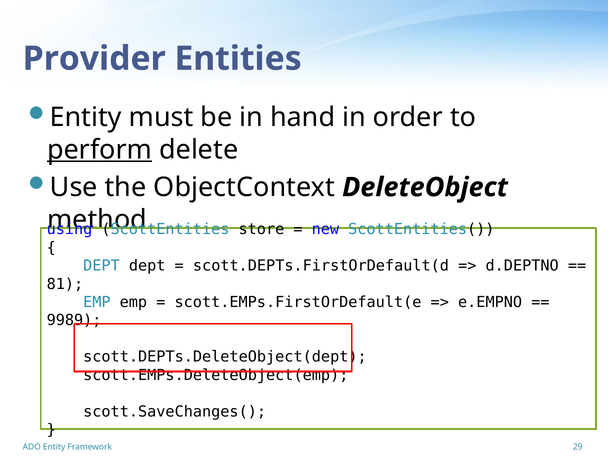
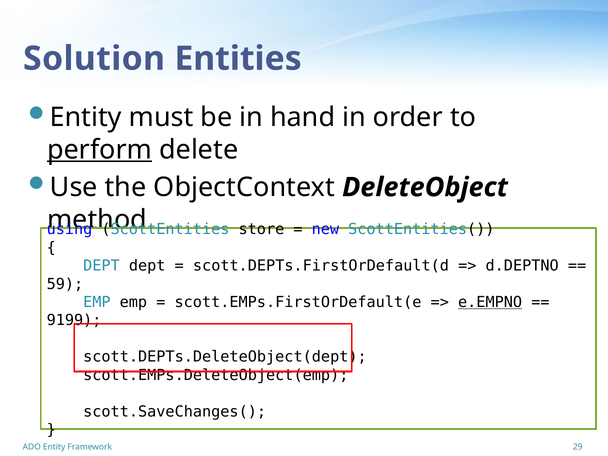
Provider: Provider -> Solution
81: 81 -> 59
e.EMPNO underline: none -> present
9989: 9989 -> 9199
